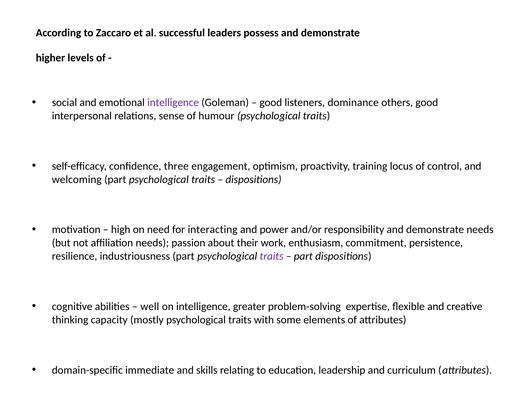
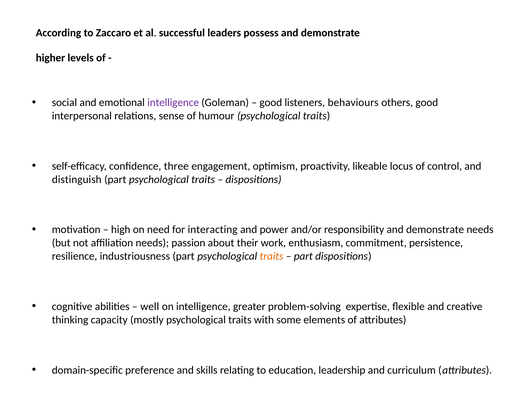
dominance: dominance -> behaviours
training: training -> likeable
welcoming: welcoming -> distinguish
traits at (272, 256) colour: purple -> orange
immediate: immediate -> preference
